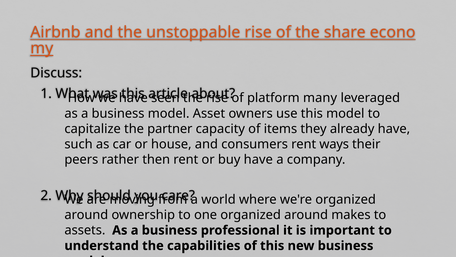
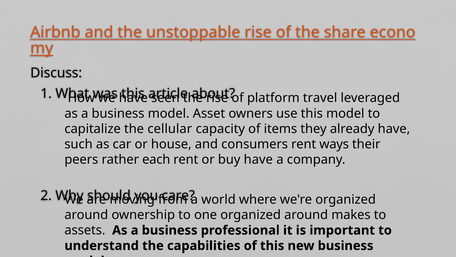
many: many -> travel
partner: partner -> cellular
then: then -> each
